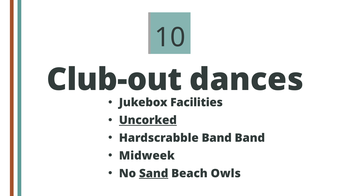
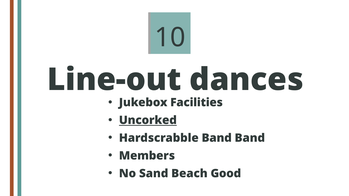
Club-out: Club-out -> Line-out
Midweek: Midweek -> Members
Sand underline: present -> none
Owls: Owls -> Good
